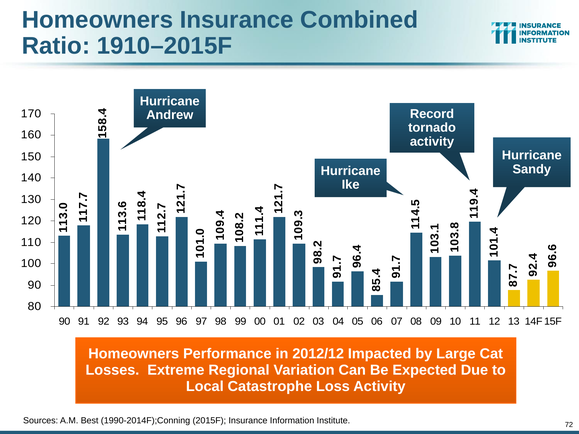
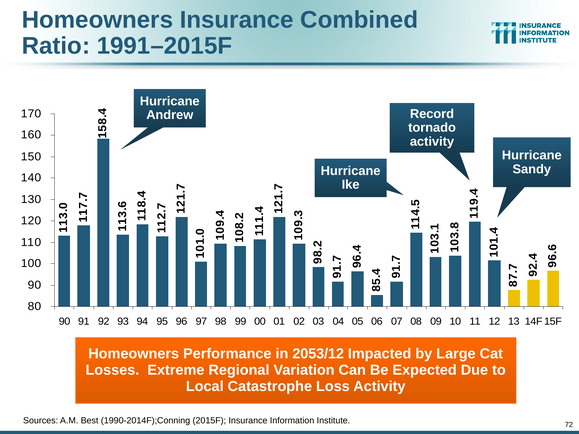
1910–2015F: 1910–2015F -> 1991–2015F
2012/12: 2012/12 -> 2053/12
